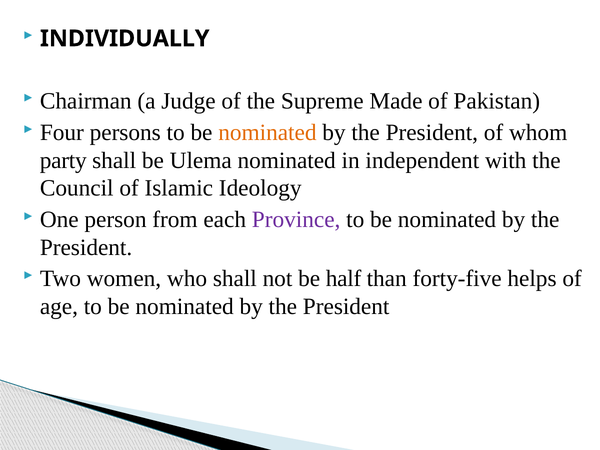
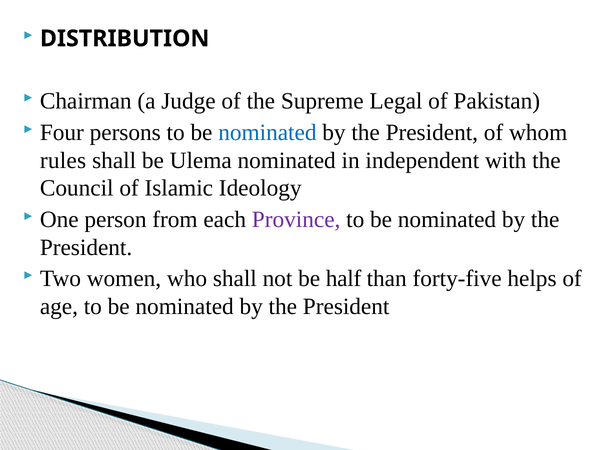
INDIVIDUALLY: INDIVIDUALLY -> DISTRIBUTION
Made: Made -> Legal
nominated at (267, 132) colour: orange -> blue
party: party -> rules
